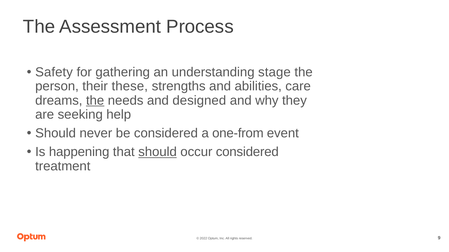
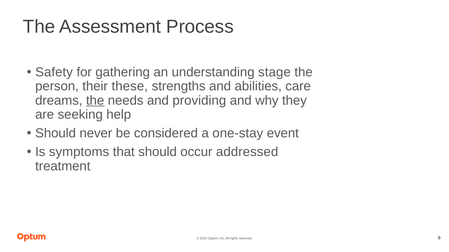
designed: designed -> providing
one-from: one-from -> one-stay
happening: happening -> symptoms
should at (158, 152) underline: present -> none
occur considered: considered -> addressed
